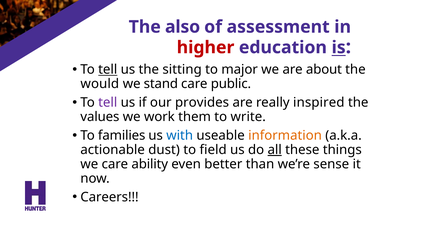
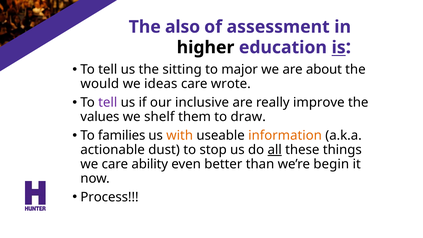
higher colour: red -> black
tell at (108, 70) underline: present -> none
stand: stand -> ideas
public: public -> wrote
provides: provides -> inclusive
inspired: inspired -> improve
work: work -> shelf
write: write -> draw
with colour: blue -> orange
field: field -> stop
sense: sense -> begin
Careers: Careers -> Process
